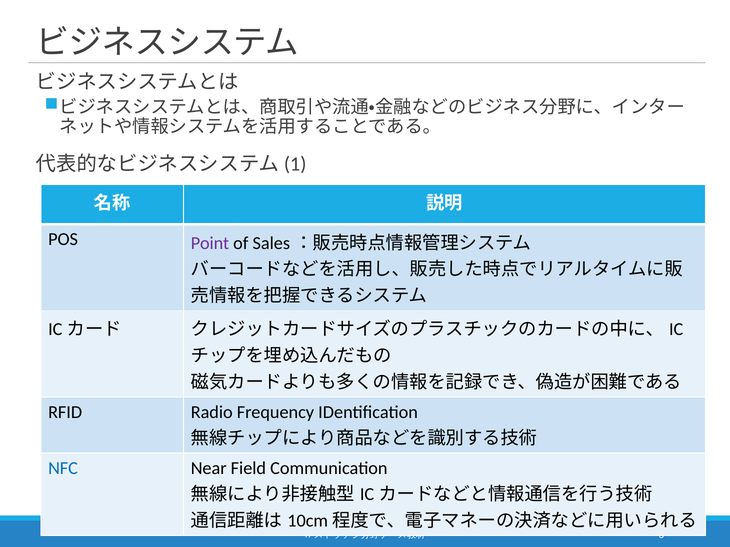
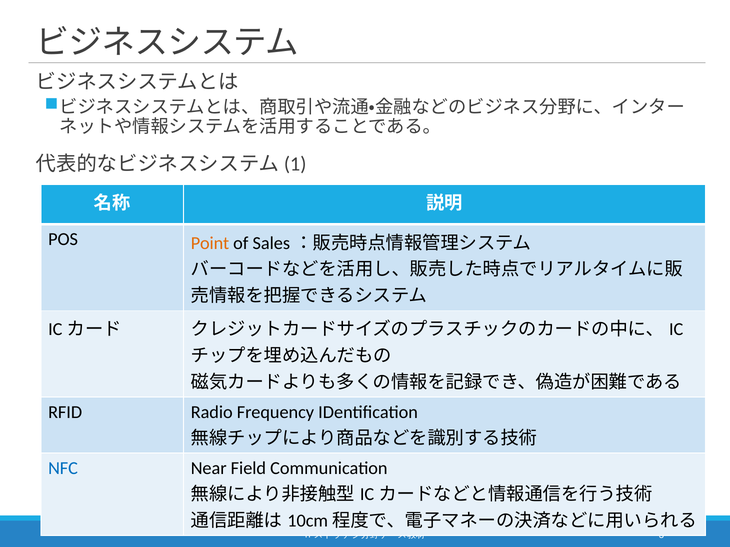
Point colour: purple -> orange
